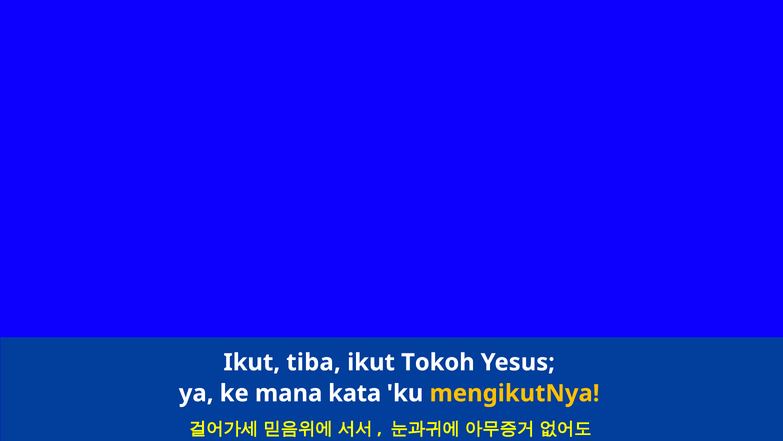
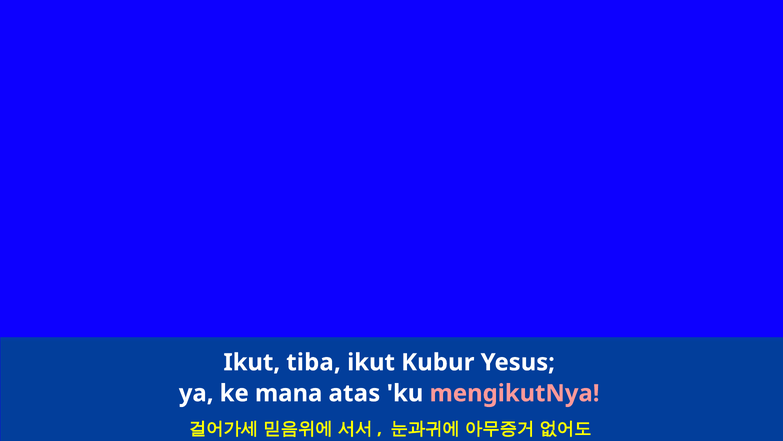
Tokoh: Tokoh -> Kubur
kata: kata -> atas
mengikutNya colour: yellow -> pink
